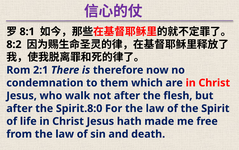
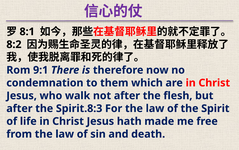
2:1: 2:1 -> 9:1
Spirit.8:0: Spirit.8:0 -> Spirit.8:3
